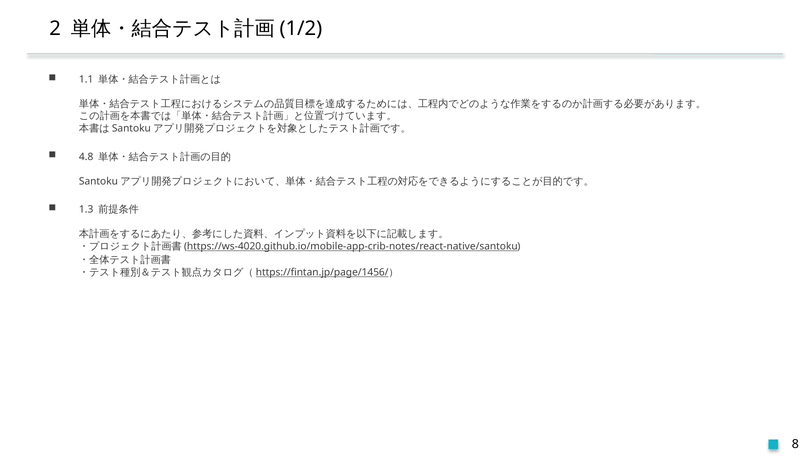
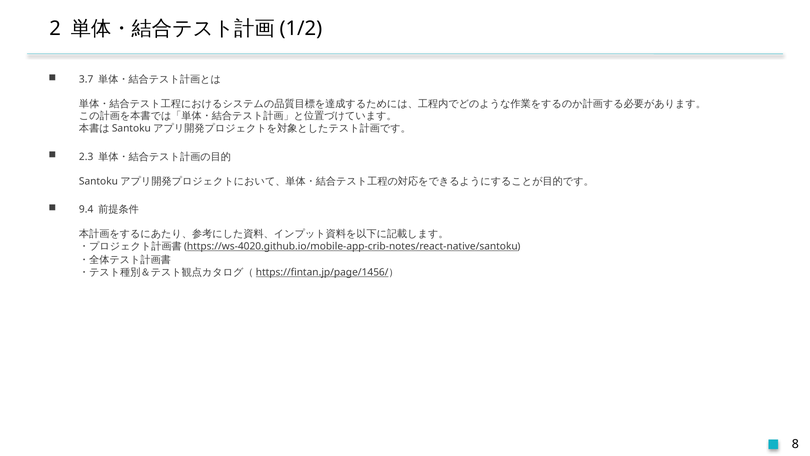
1.1: 1.1 -> 3.7
4.8: 4.8 -> 2.3
1.3: 1.3 -> 9.4
